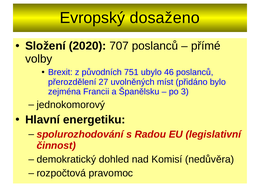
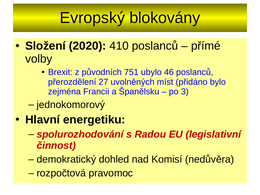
dosaženo: dosaženo -> blokovány
707: 707 -> 410
